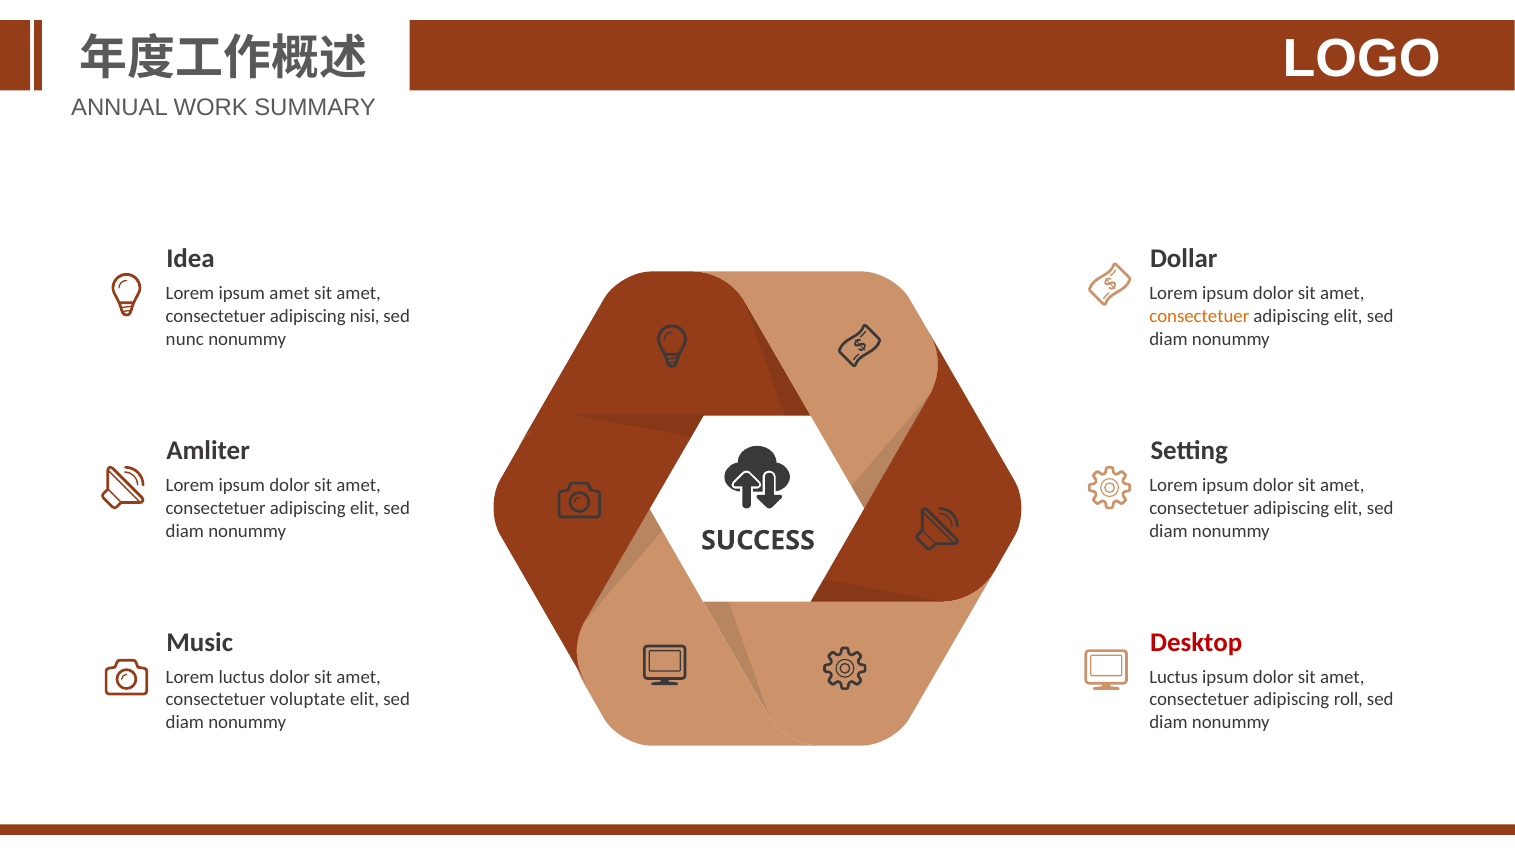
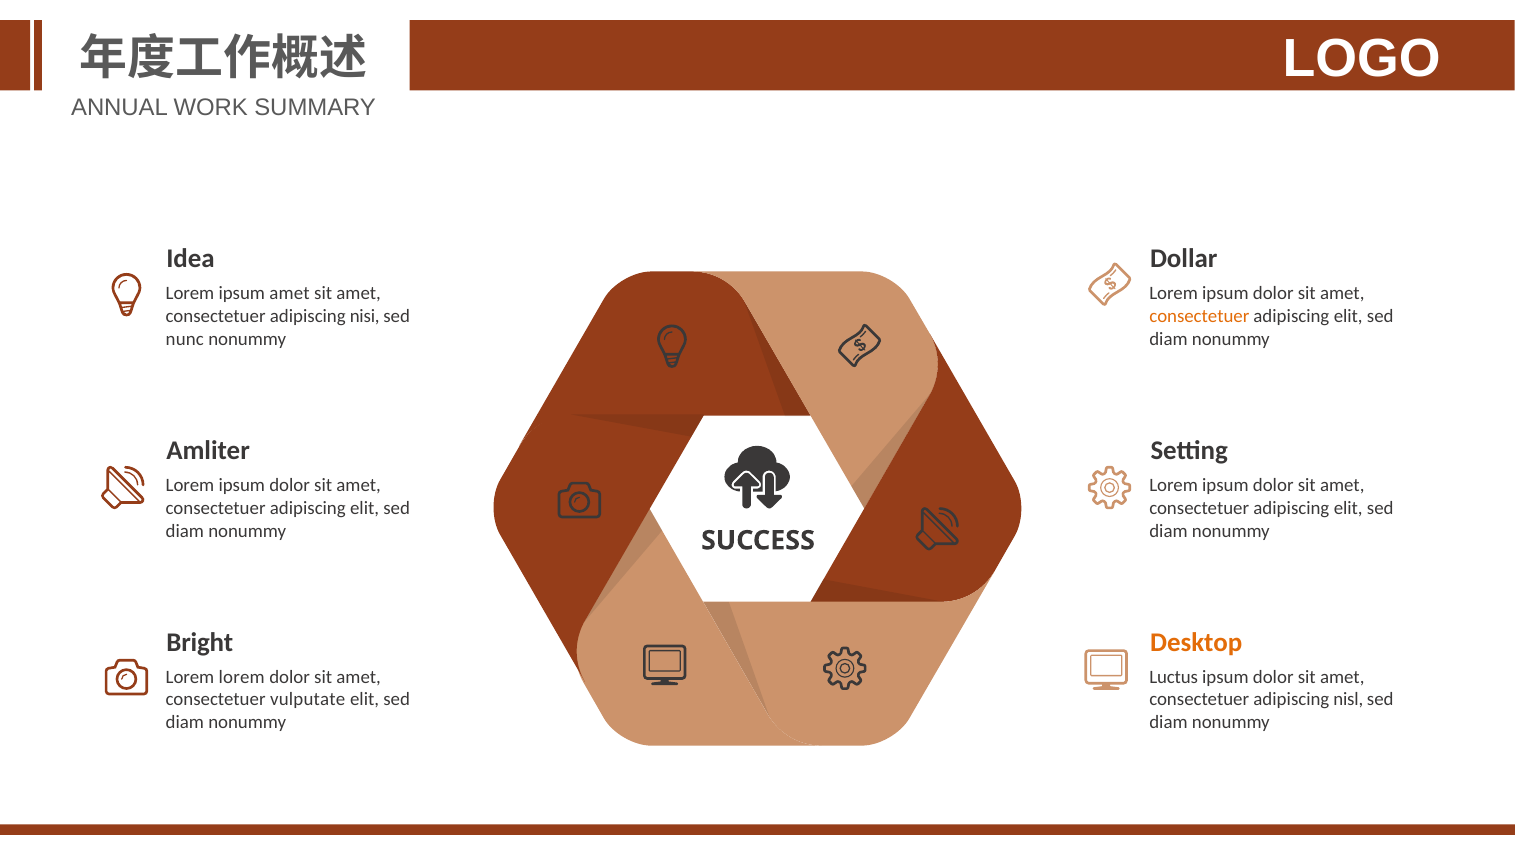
Music: Music -> Bright
Desktop colour: red -> orange
Lorem luctus: luctus -> lorem
voluptate: voluptate -> vulputate
roll: roll -> nisl
